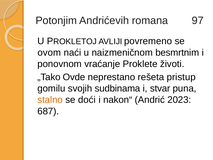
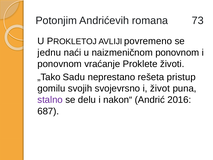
97: 97 -> 73
ovom: ovom -> jednu
naizmeničnom besmrtnim: besmrtnim -> ponovnom
Ovde: Ovde -> Sadu
sudbinama: sudbinama -> svojevrsno
stvar: stvar -> život
stalno colour: orange -> purple
doći: doći -> delu
2023: 2023 -> 2016
